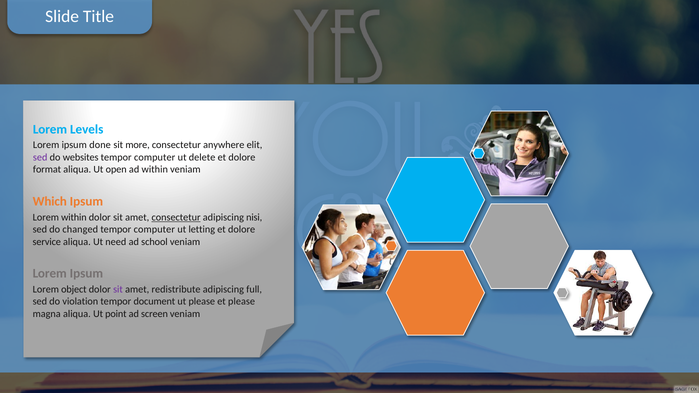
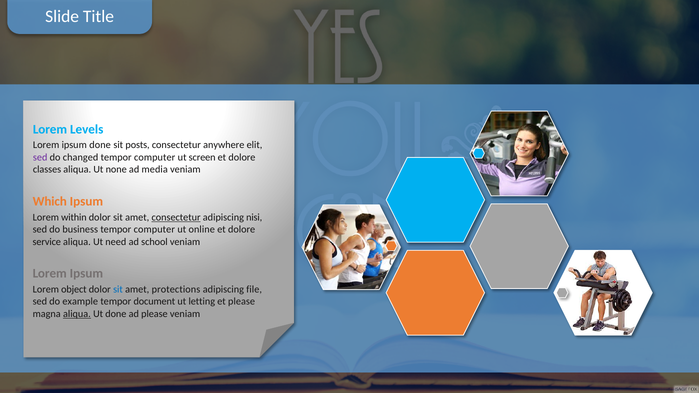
more: more -> posts
websites: websites -> changed
delete: delete -> screen
format: format -> classes
open: open -> none
ad within: within -> media
changed: changed -> business
letting: letting -> online
sit at (118, 290) colour: purple -> blue
redistribute: redistribute -> protections
full: full -> file
violation: violation -> example
ut please: please -> letting
aliqua at (77, 314) underline: none -> present
Ut point: point -> done
ad screen: screen -> please
